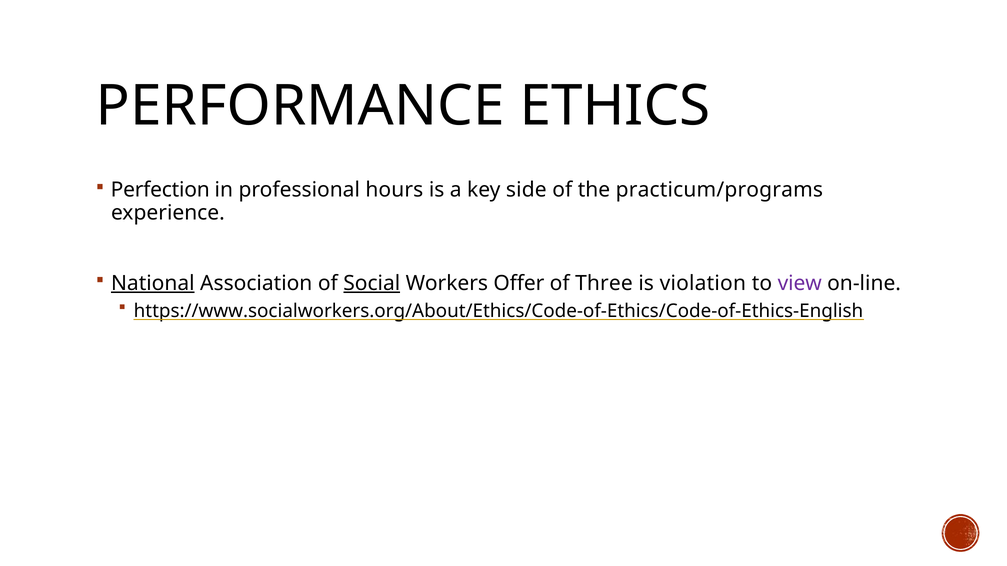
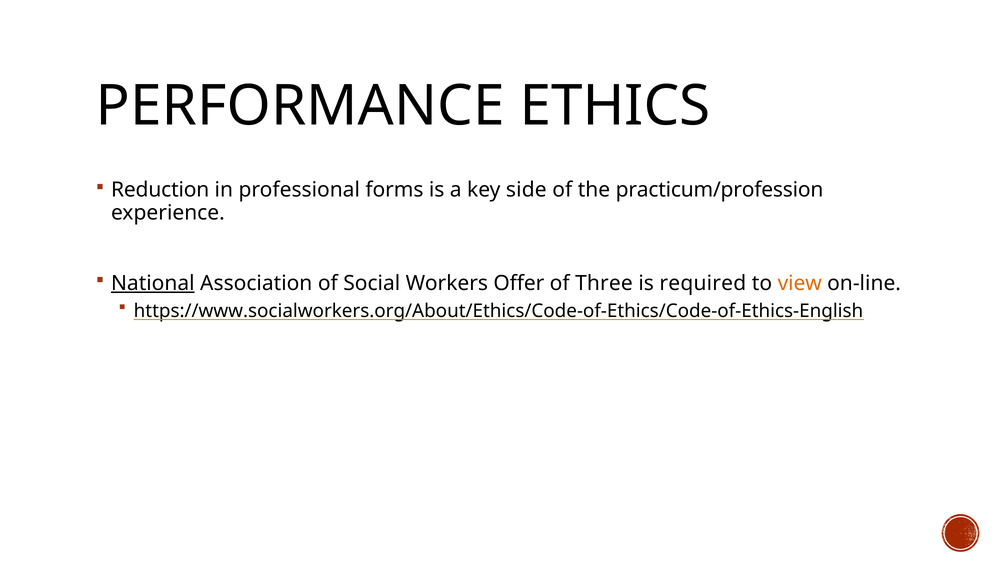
Perfection: Perfection -> Reduction
hours: hours -> forms
practicum/programs: practicum/programs -> practicum/profession
Social underline: present -> none
violation: violation -> required
view colour: purple -> orange
